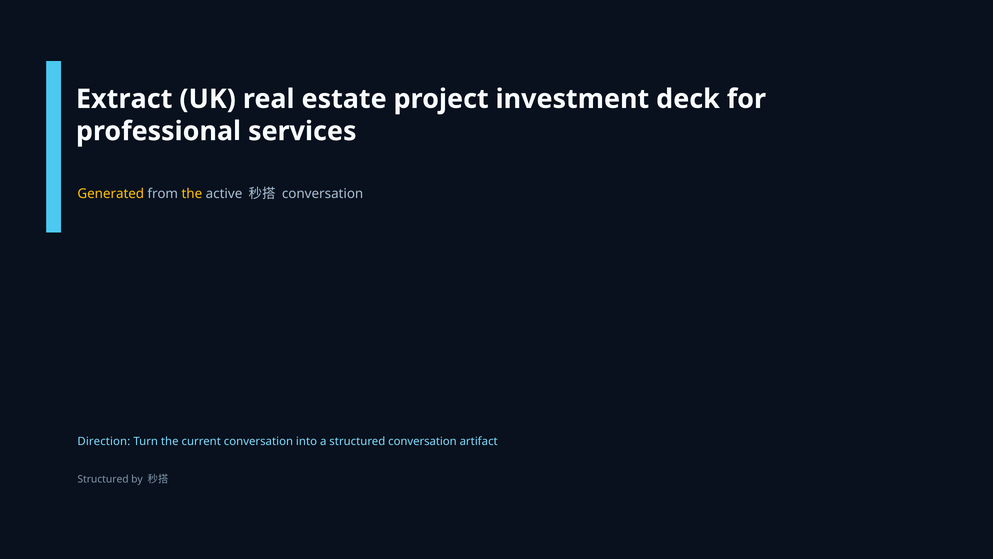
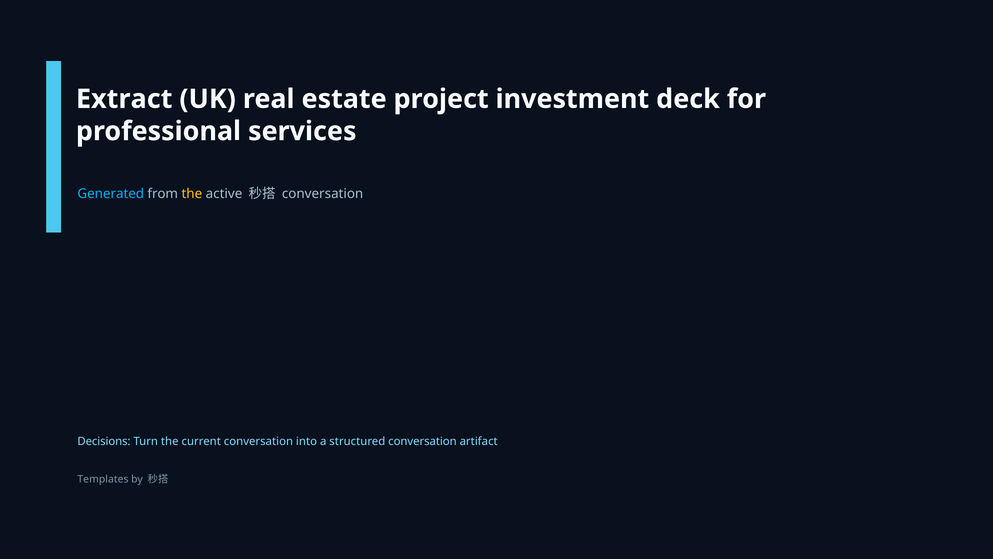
Generated colour: yellow -> light blue
Direction: Direction -> Decisions
Structured at (103, 479): Structured -> Templates
